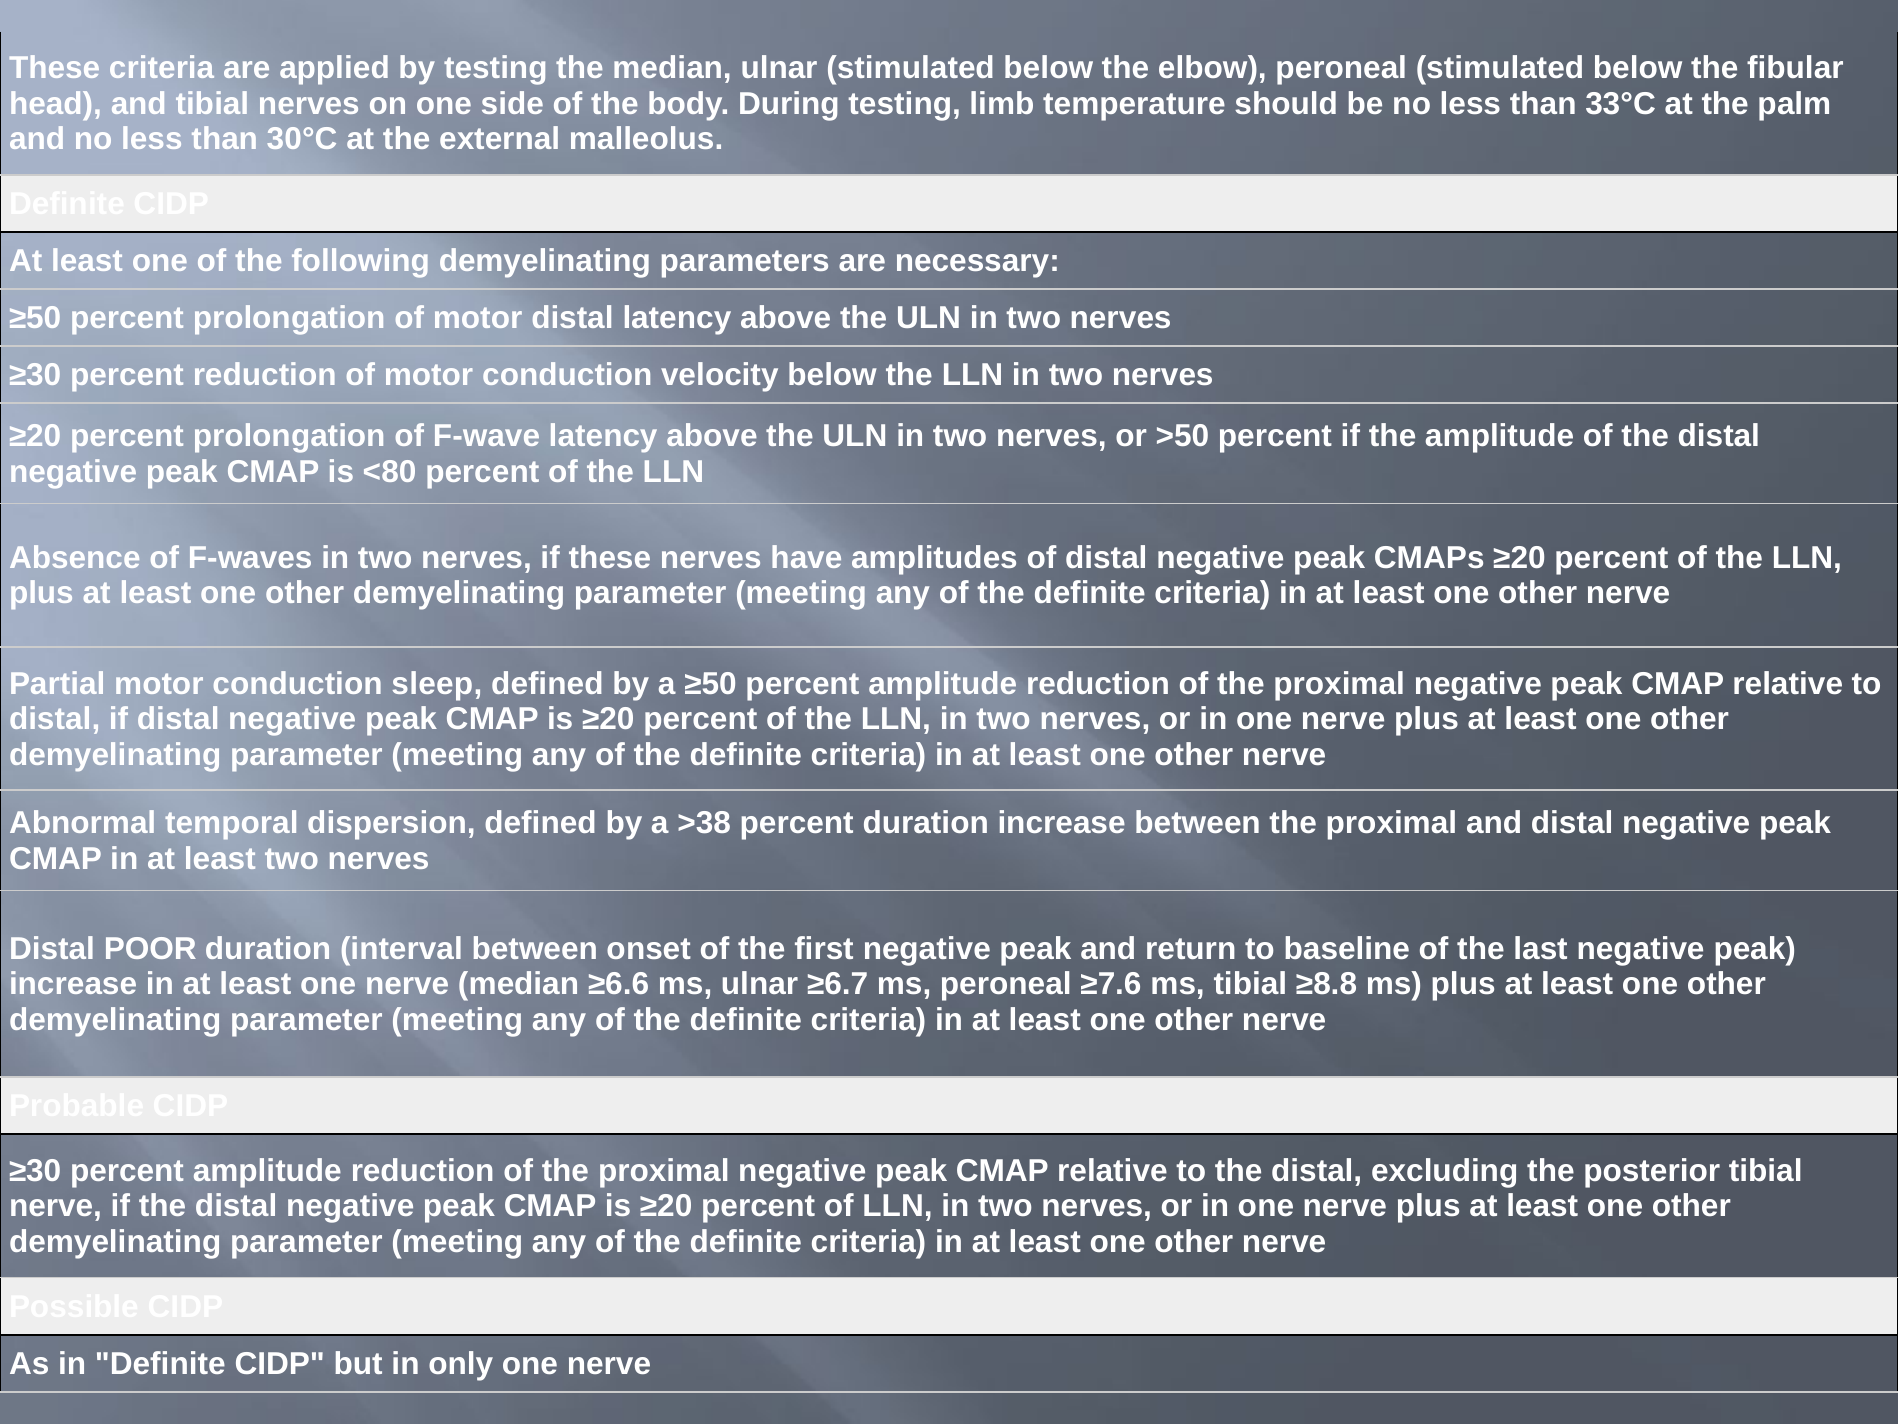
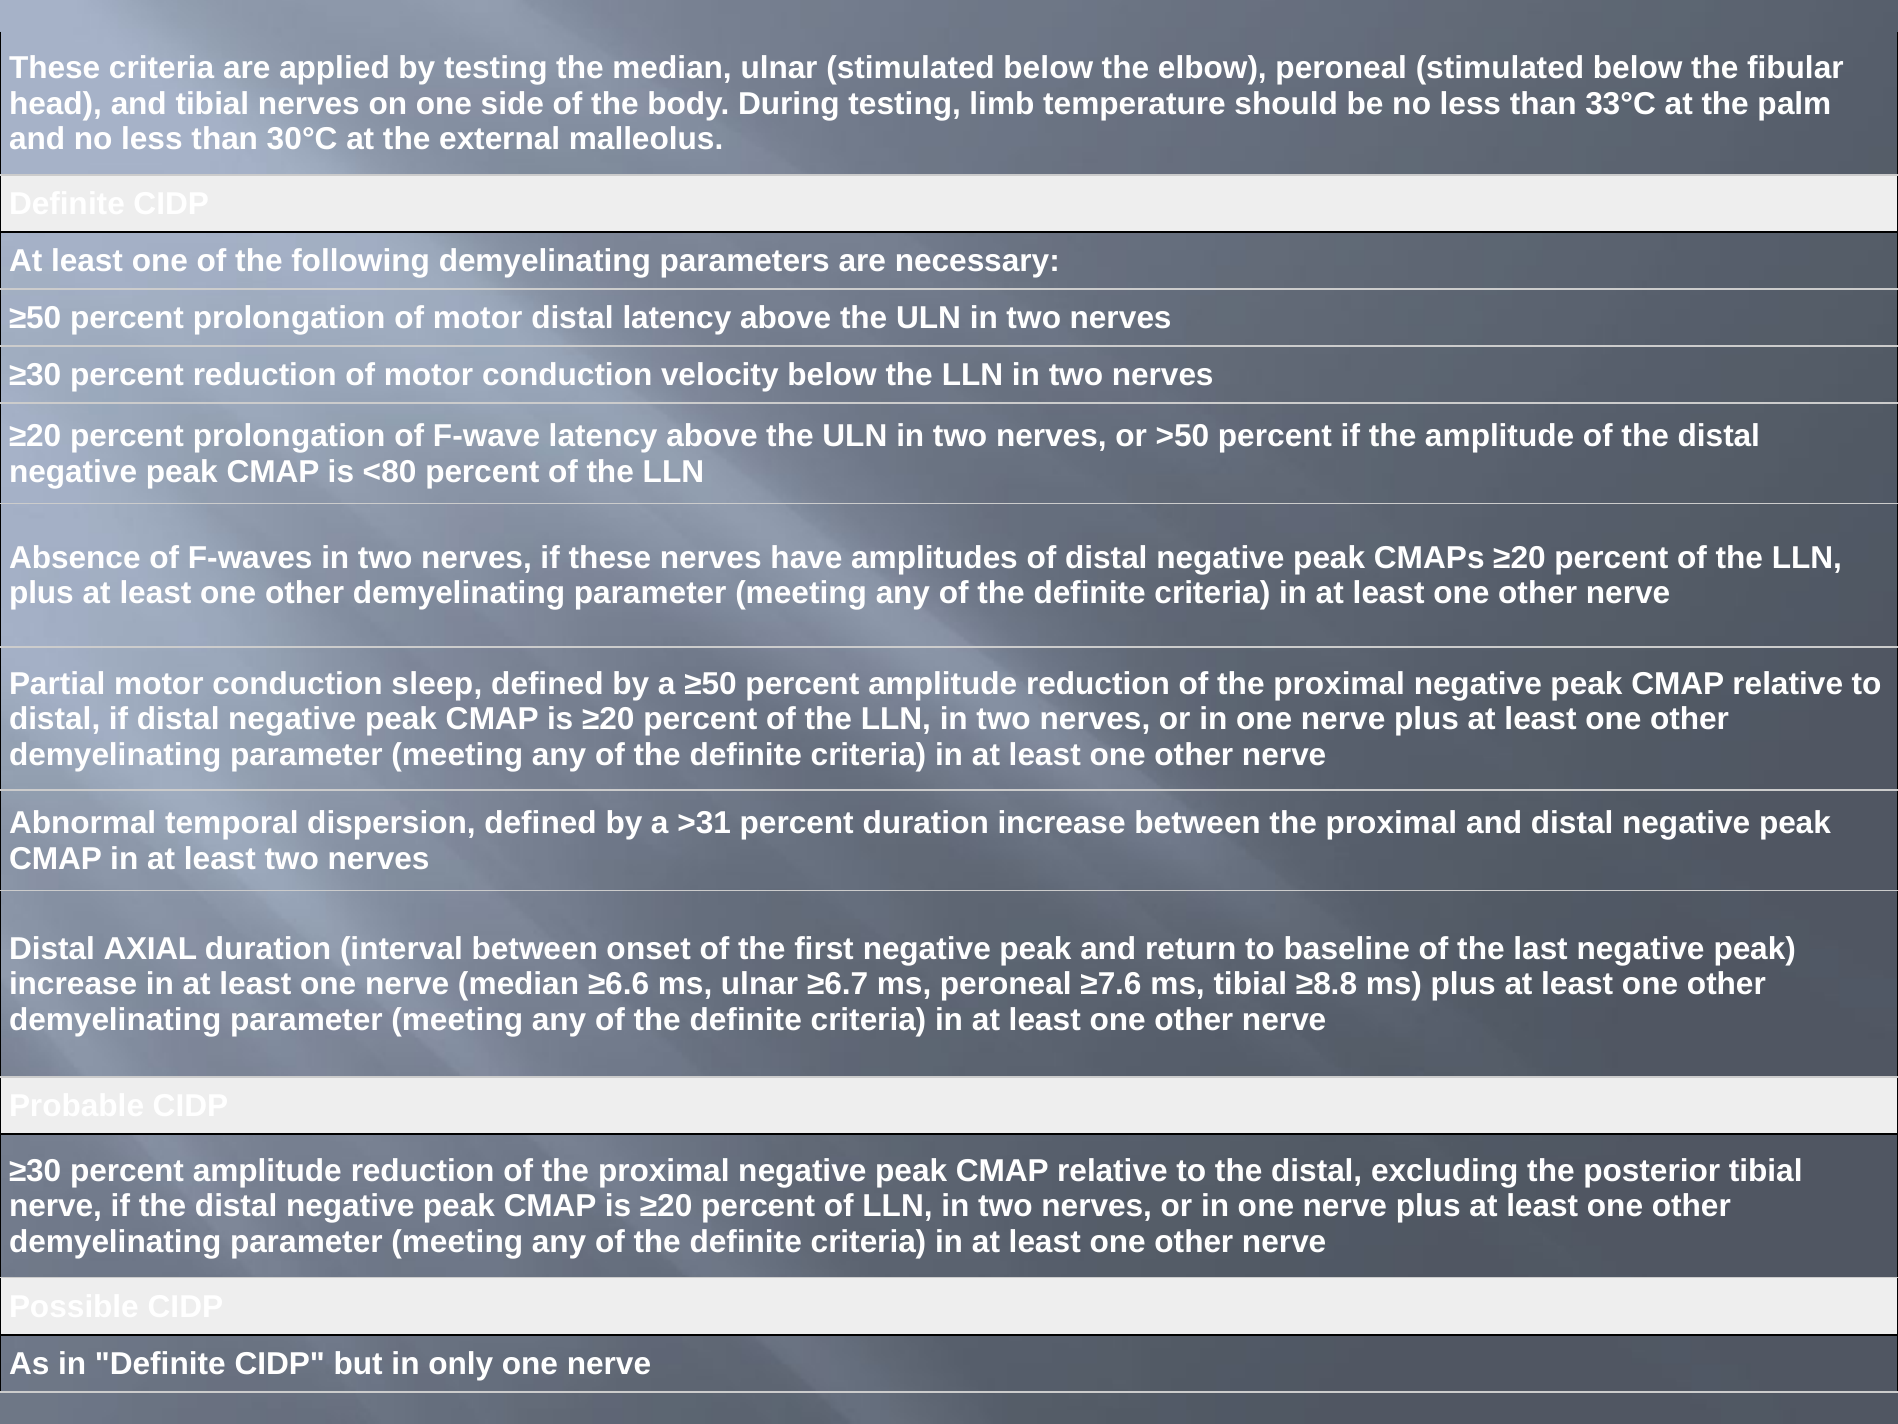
>38: >38 -> >31
POOR: POOR -> AXIAL
